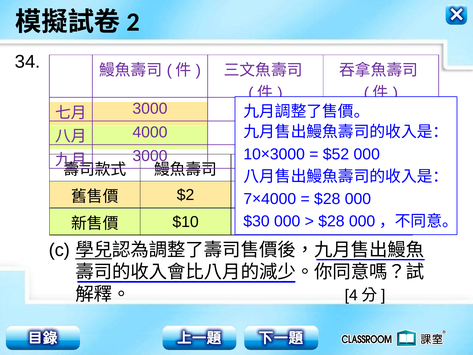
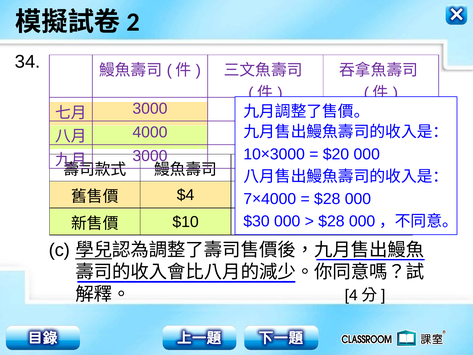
$52: $52 -> $20
$2: $2 -> $4
